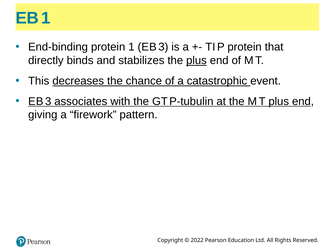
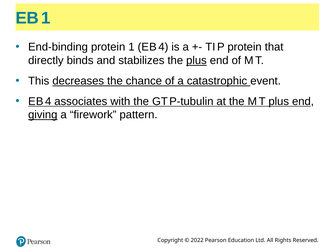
1 E B 3: 3 -> 4
3 at (48, 101): 3 -> 4
giving underline: none -> present
